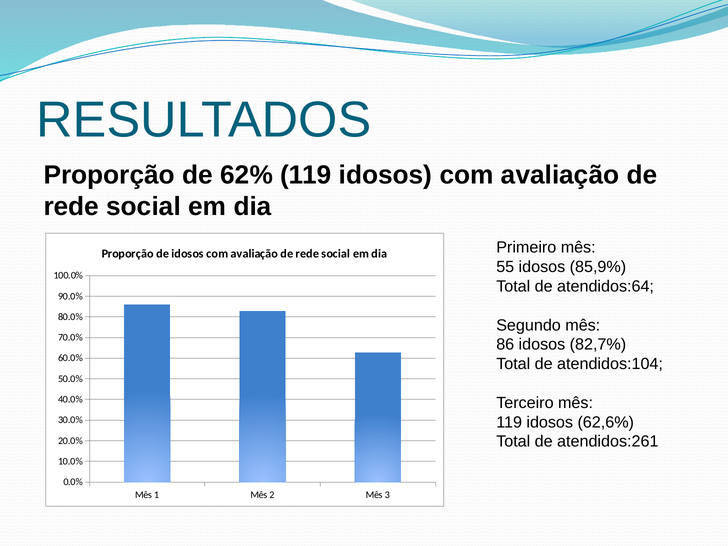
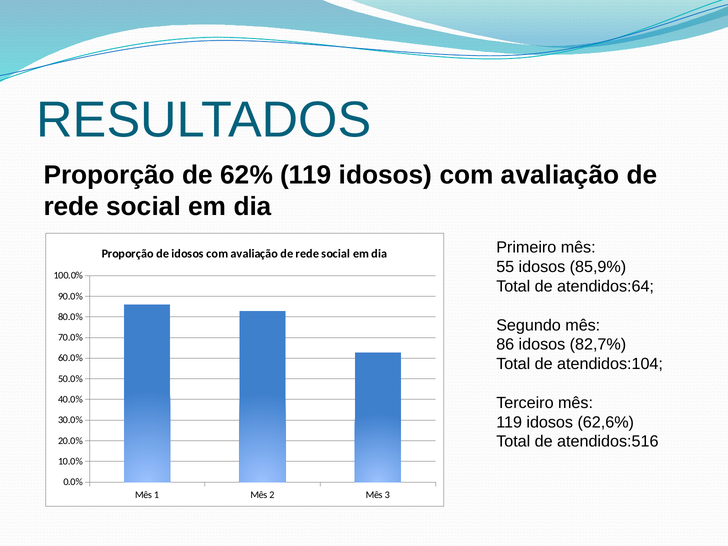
atendidos:261: atendidos:261 -> atendidos:516
